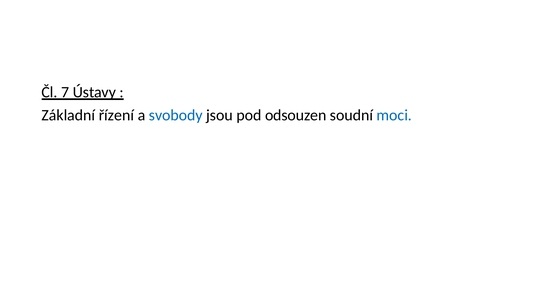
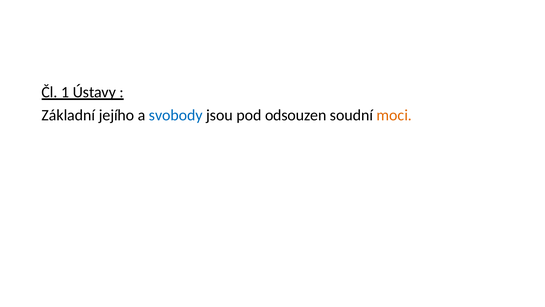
7: 7 -> 1
řízení: řízení -> jejího
moci colour: blue -> orange
